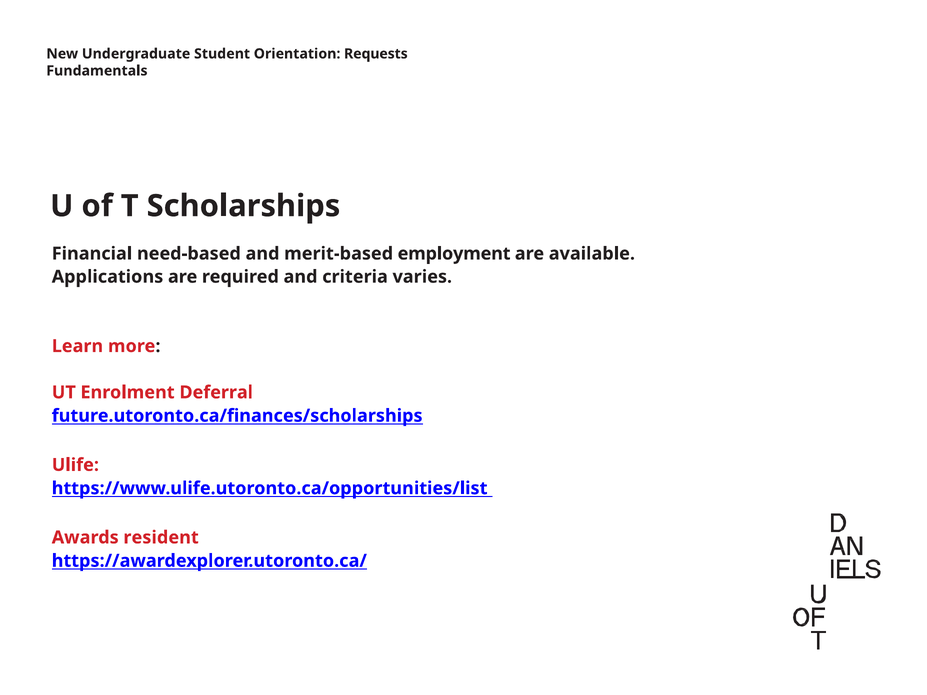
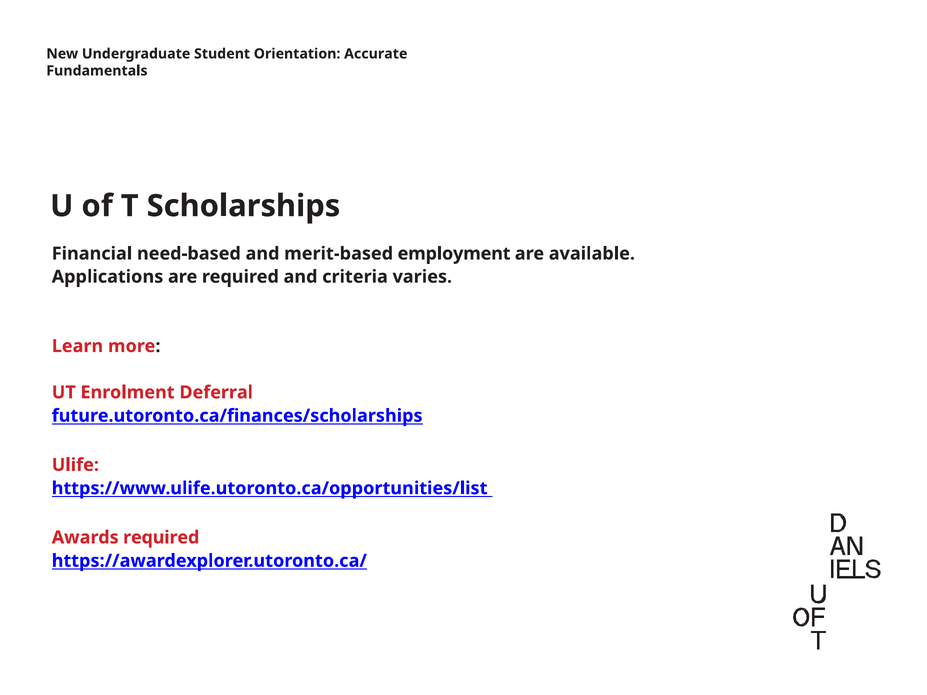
Requests: Requests -> Accurate
Awards resident: resident -> required
